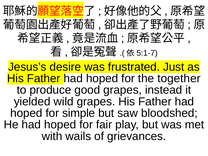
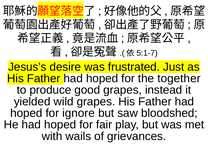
simple: simple -> ignore
